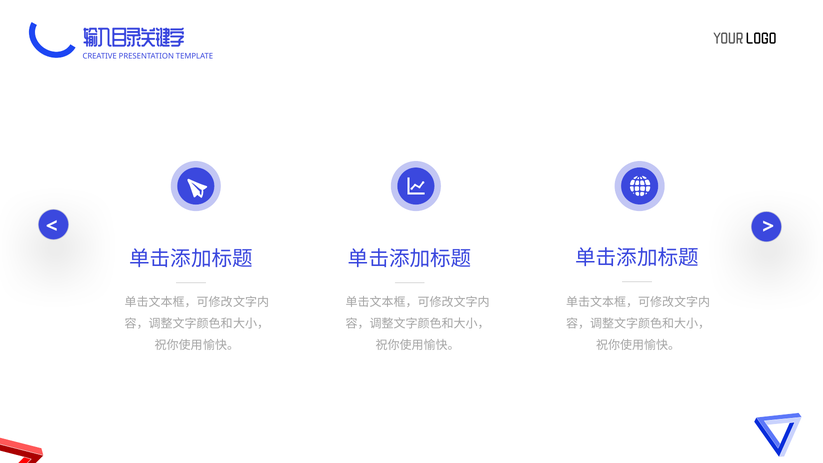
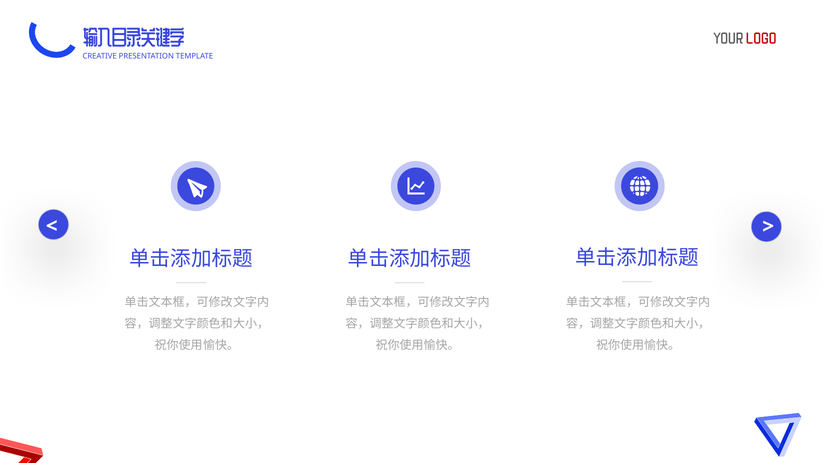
LOGO colour: black -> red
